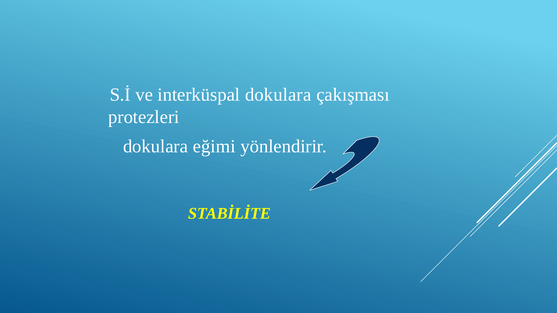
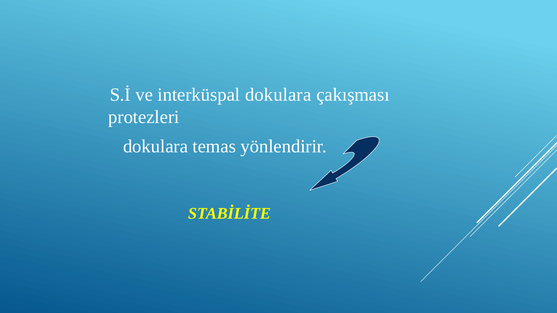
eğimi: eğimi -> temas
